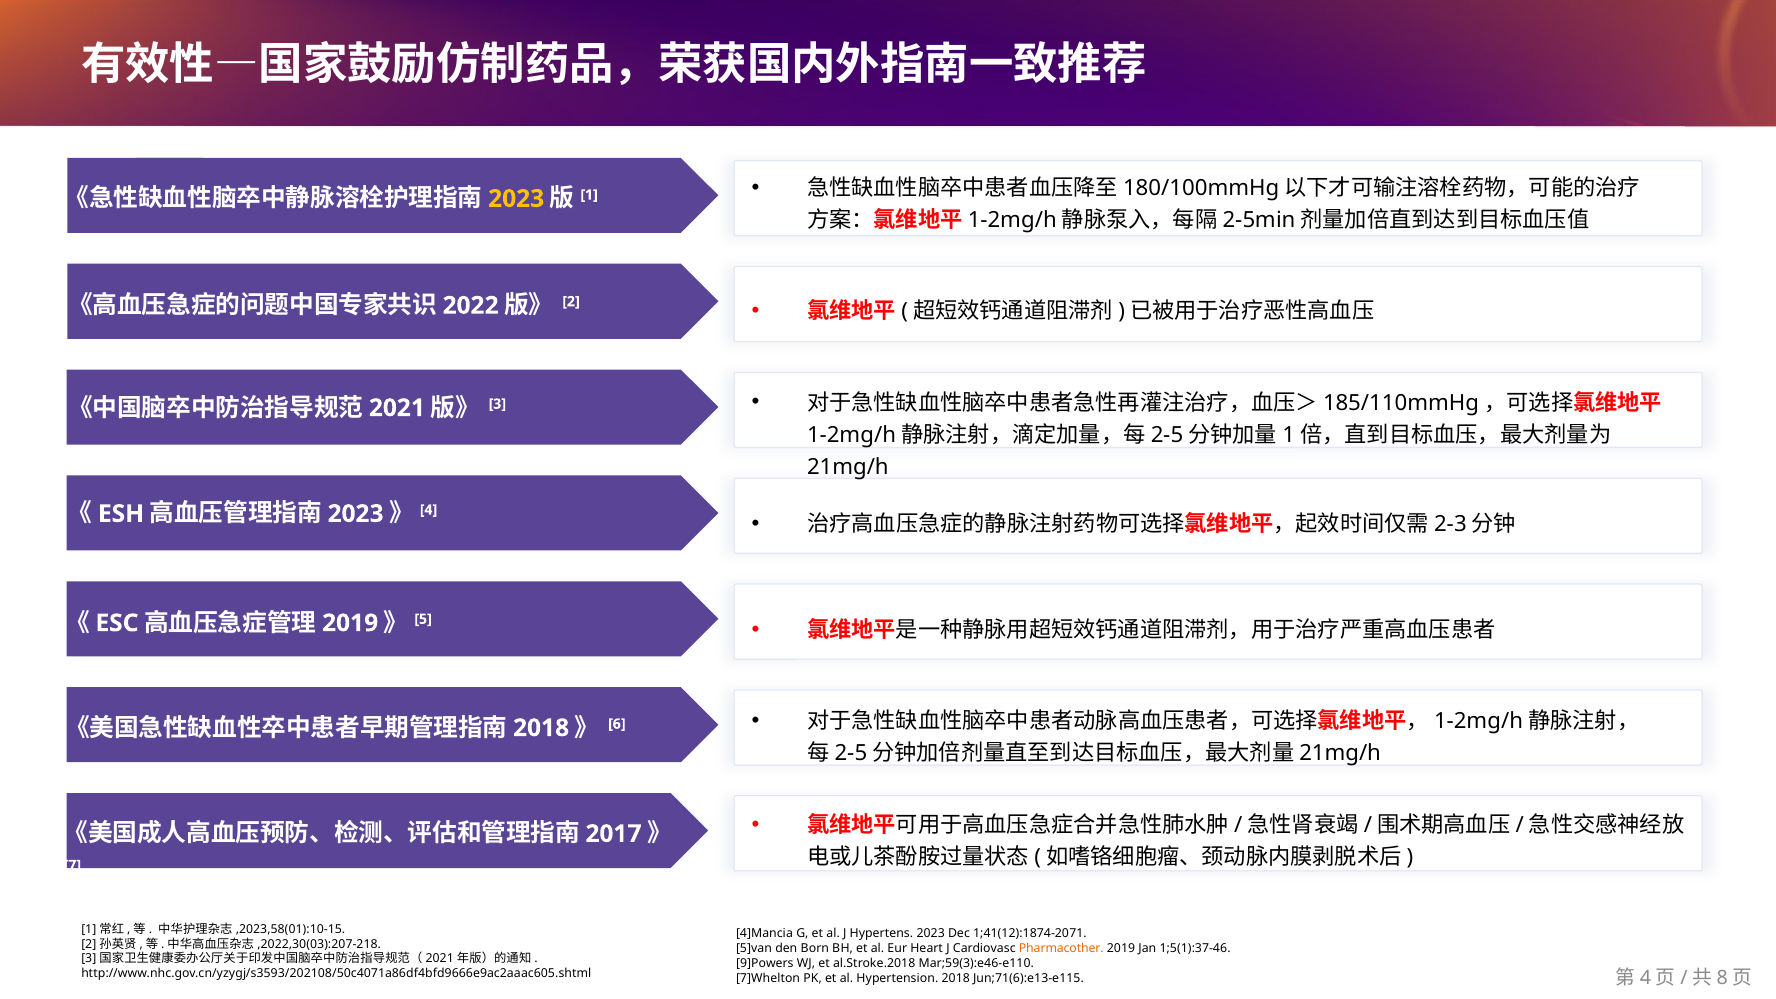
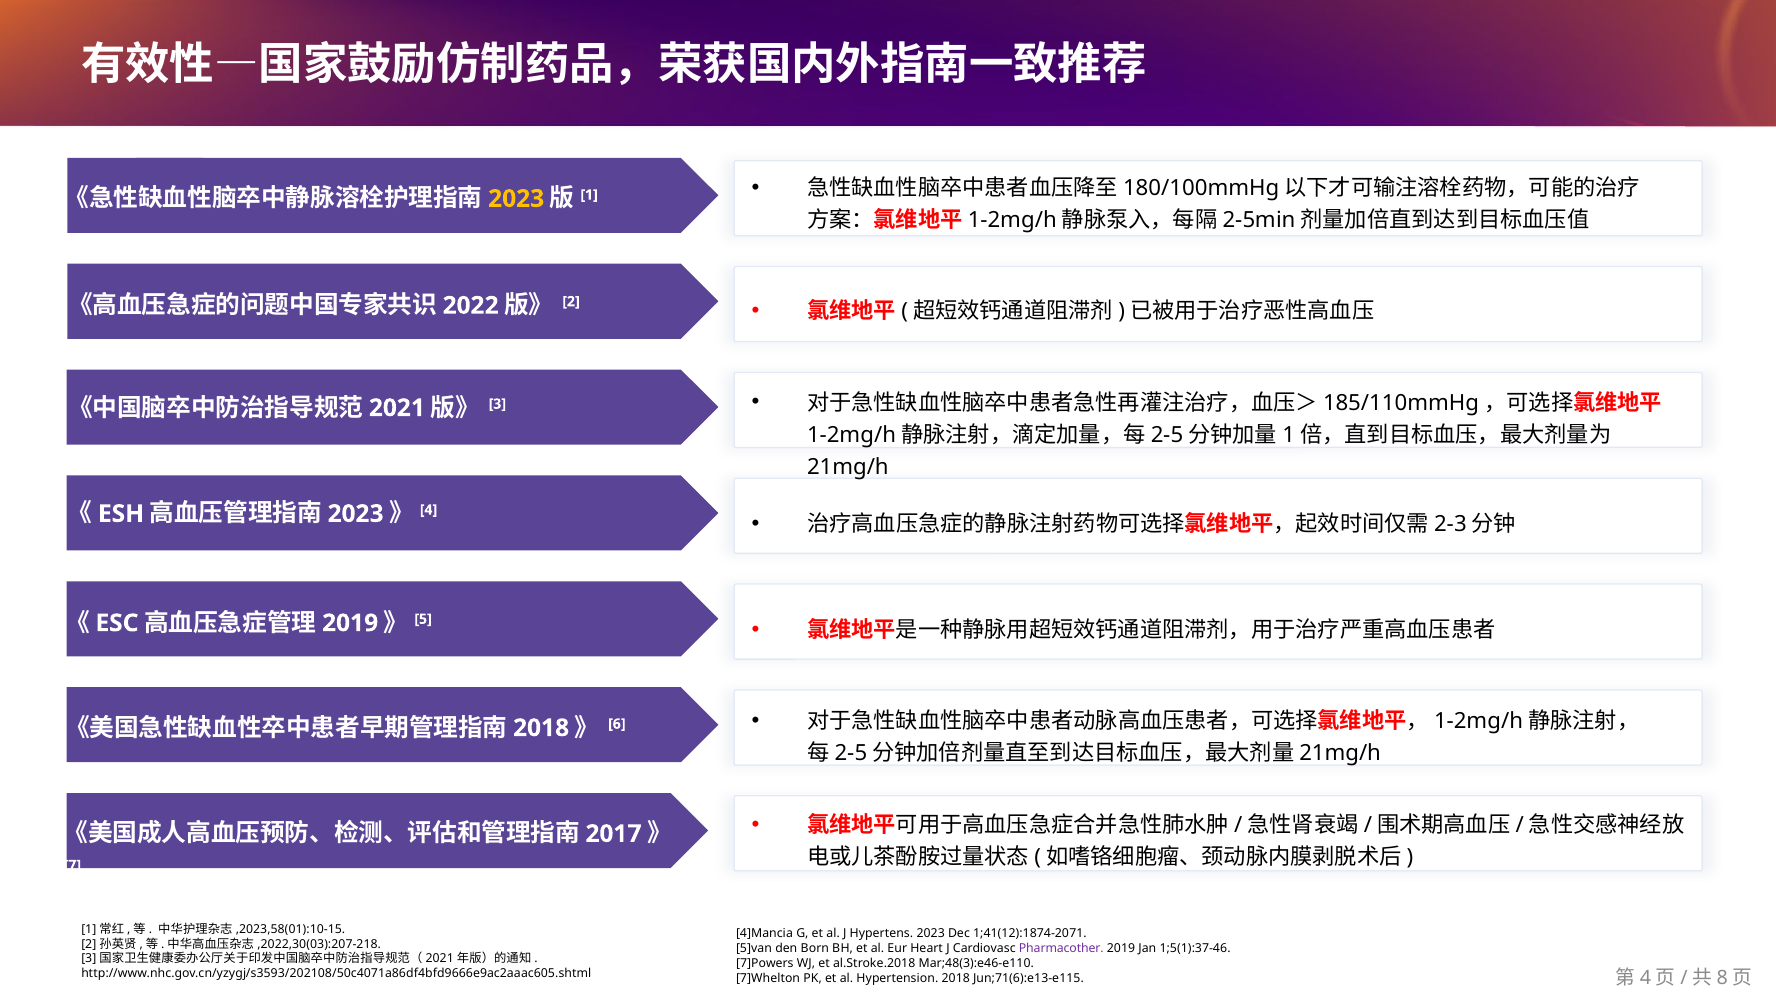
Pharmacother colour: orange -> purple
9]Powers: 9]Powers -> 7]Powers
Mar;59(3):e46-e110: Mar;59(3):e46-e110 -> Mar;48(3):e46-e110
